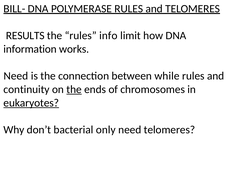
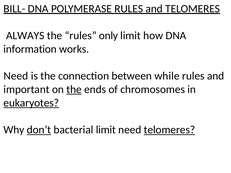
RESULTS: RESULTS -> ALWAYS
info: info -> only
continuity: continuity -> important
don’t underline: none -> present
bacterial only: only -> limit
telomeres at (169, 130) underline: none -> present
